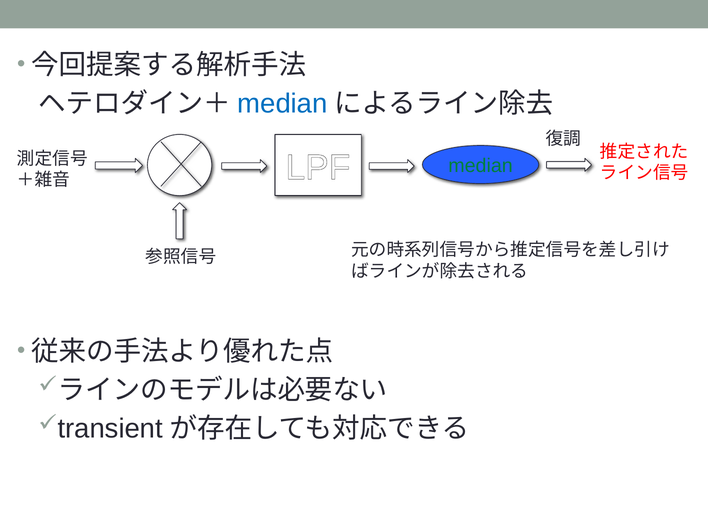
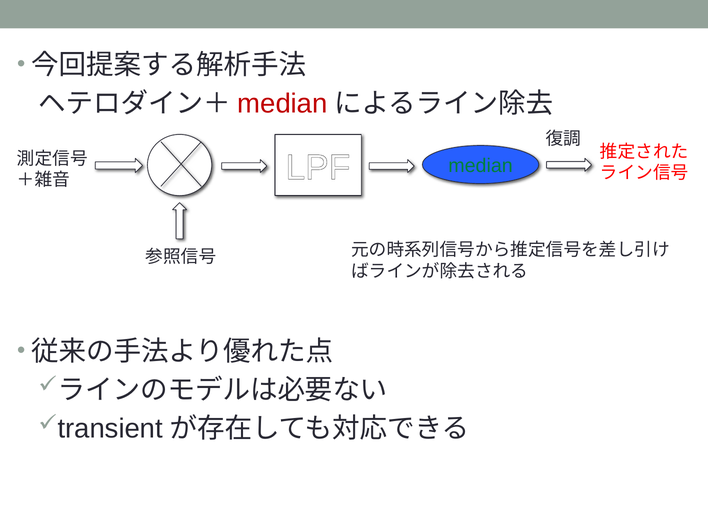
median at (283, 104) colour: blue -> red
